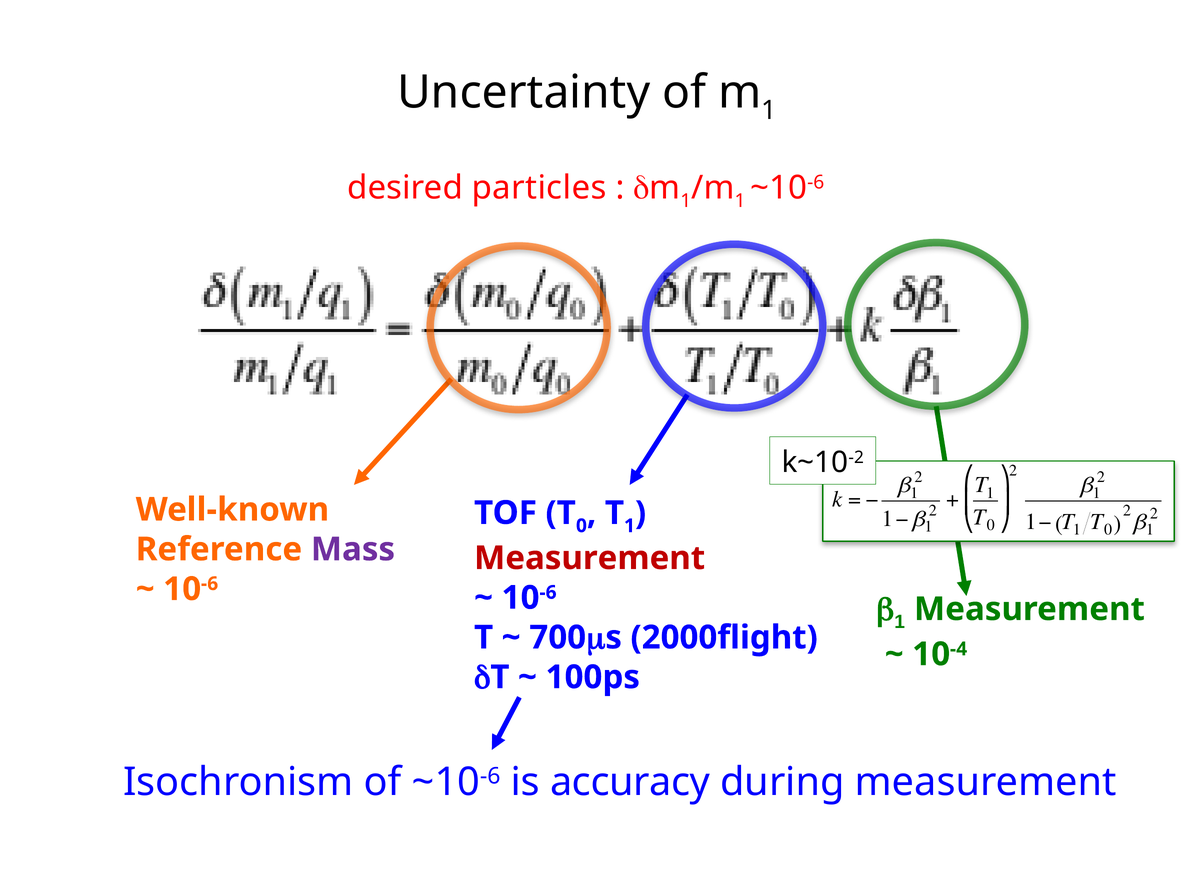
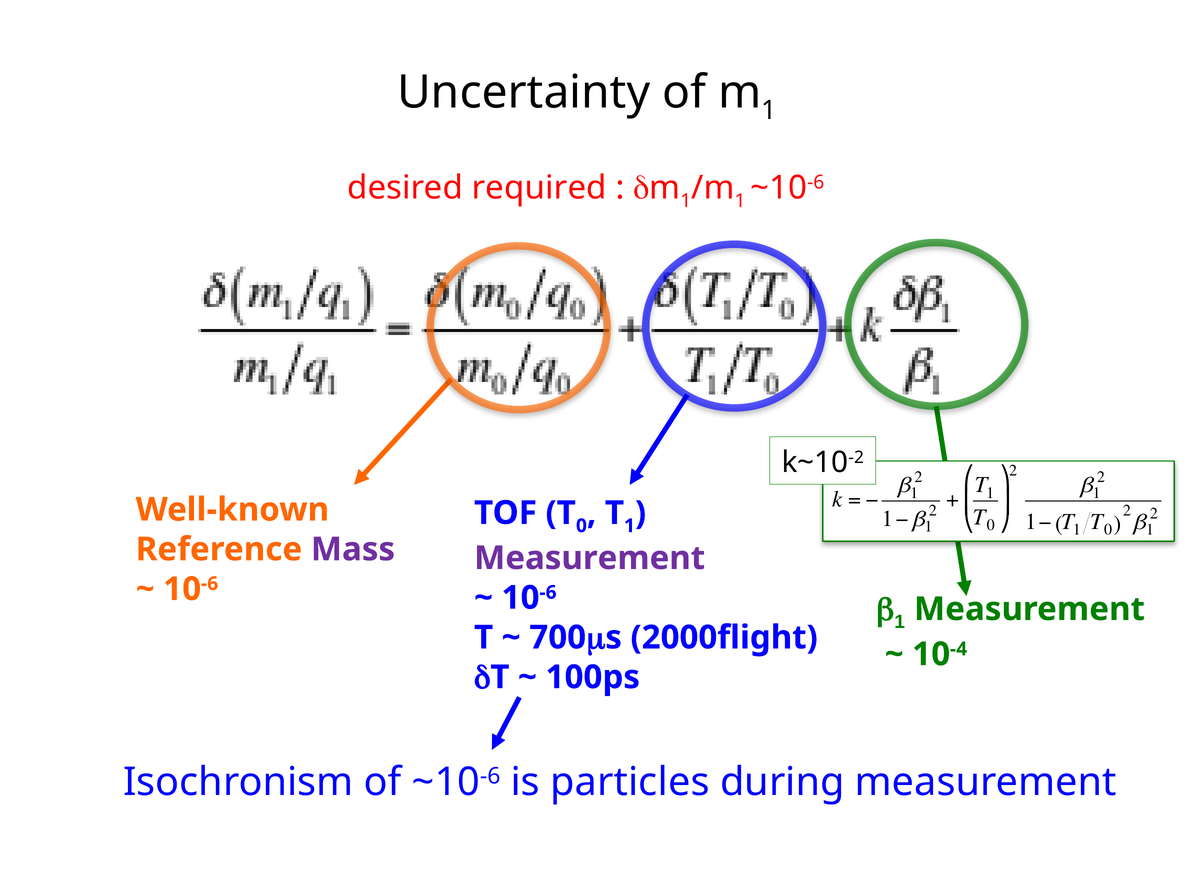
particles: particles -> required
Measurement at (590, 558) colour: red -> purple
accuracy: accuracy -> particles
